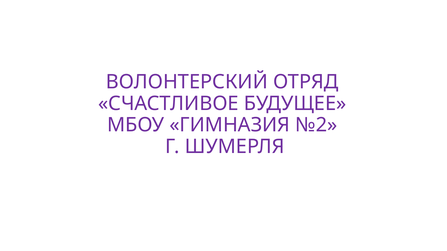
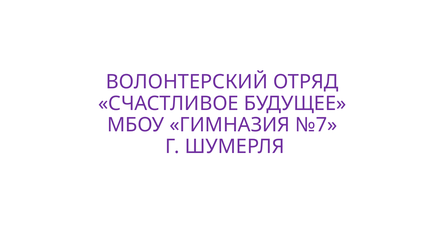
№2: №2 -> №7
